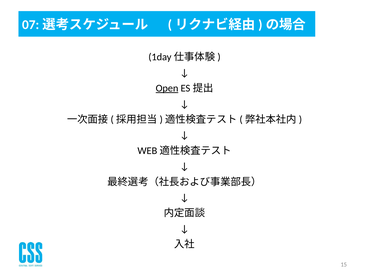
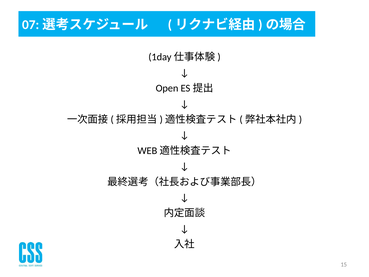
Open underline: present -> none
